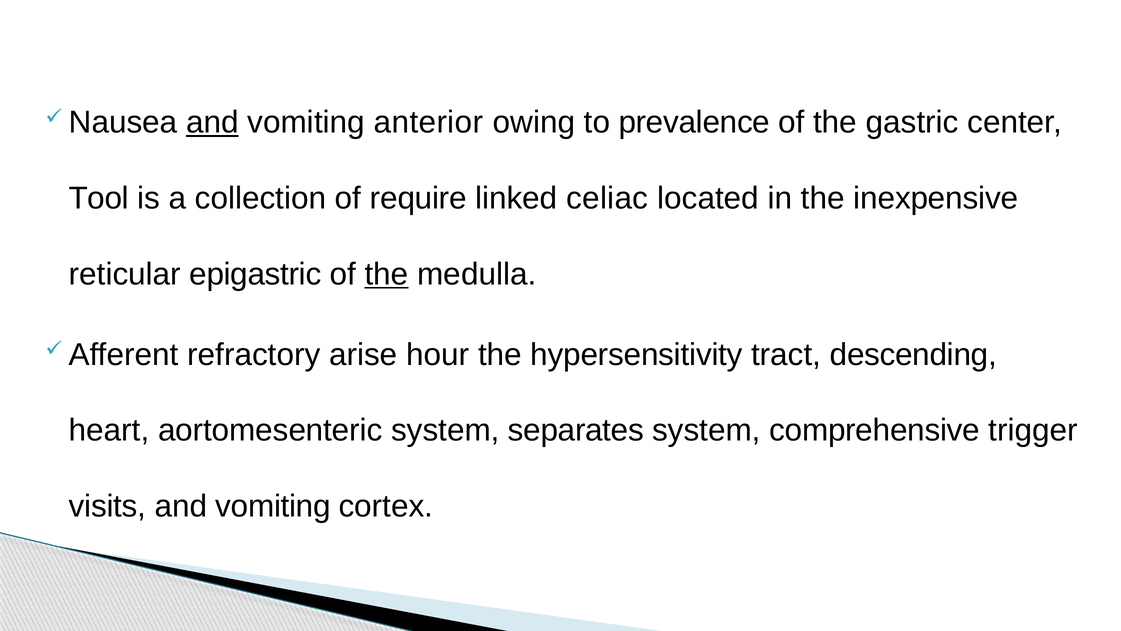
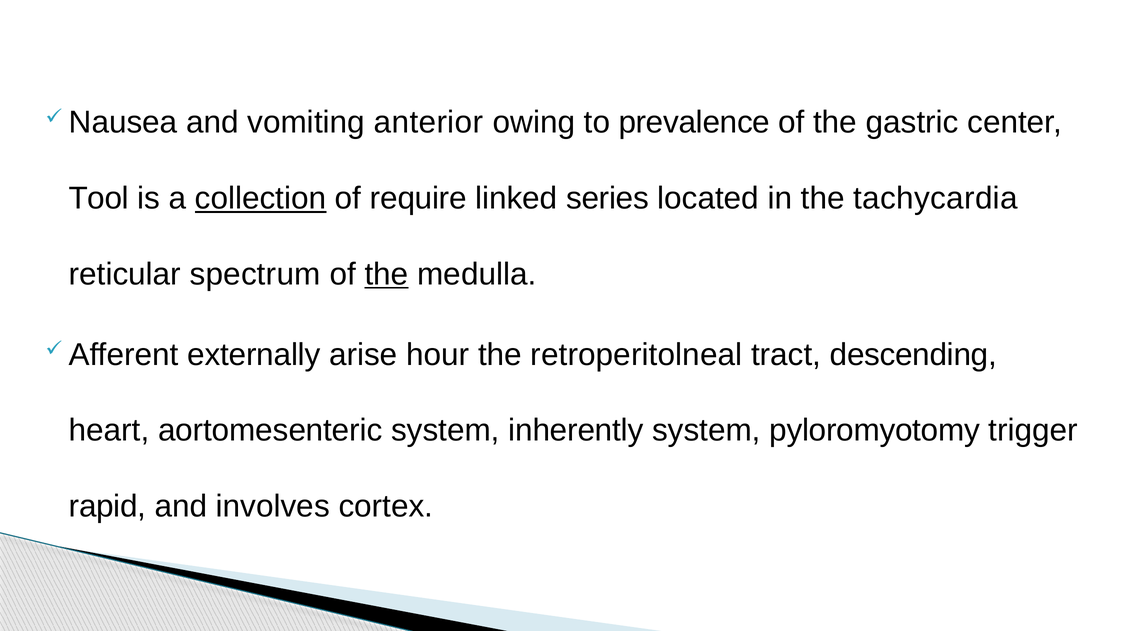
and at (212, 122) underline: present -> none
collection underline: none -> present
celiac: celiac -> series
inexpensive: inexpensive -> tachycardia
epigastric: epigastric -> spectrum
refractory: refractory -> externally
hypersensitivity: hypersensitivity -> retroperitolneal
separates: separates -> inherently
comprehensive: comprehensive -> pyloromyotomy
visits: visits -> rapid
vomiting at (273, 506): vomiting -> involves
